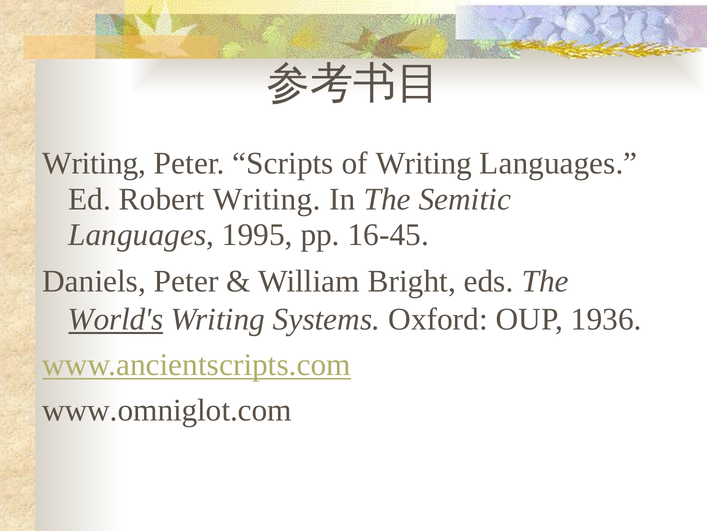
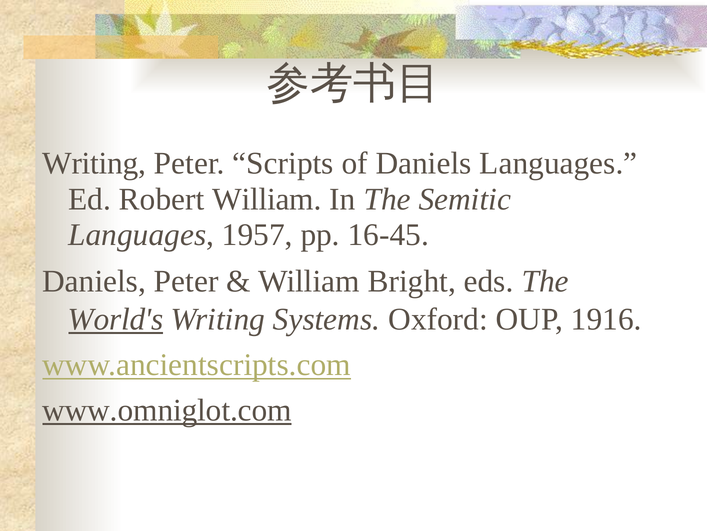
of Writing: Writing -> Daniels
Robert Writing: Writing -> William
1995: 1995 -> 1957
1936: 1936 -> 1916
www.omniglot.com underline: none -> present
